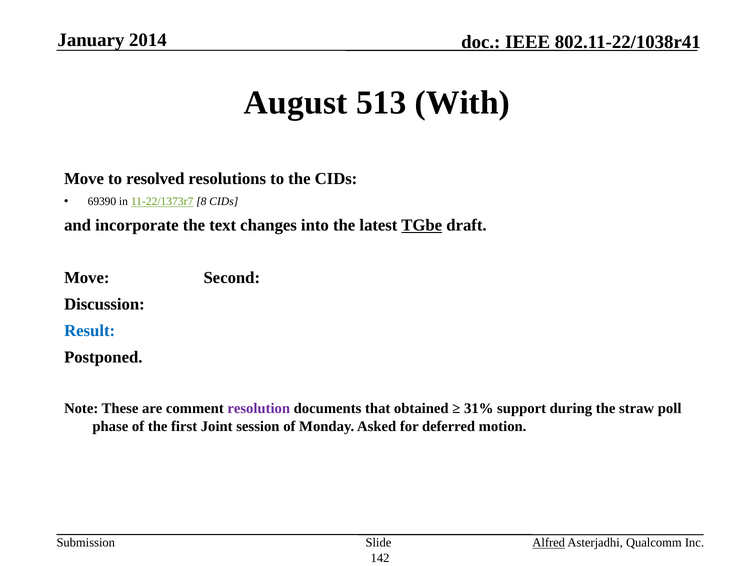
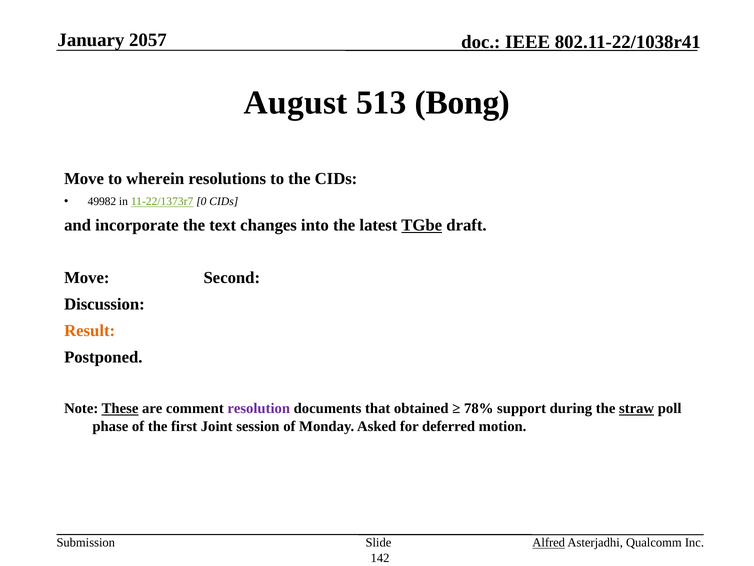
2014: 2014 -> 2057
With: With -> Bong
resolved: resolved -> wherein
69390: 69390 -> 49982
8: 8 -> 0
Result colour: blue -> orange
These underline: none -> present
31%: 31% -> 78%
straw underline: none -> present
